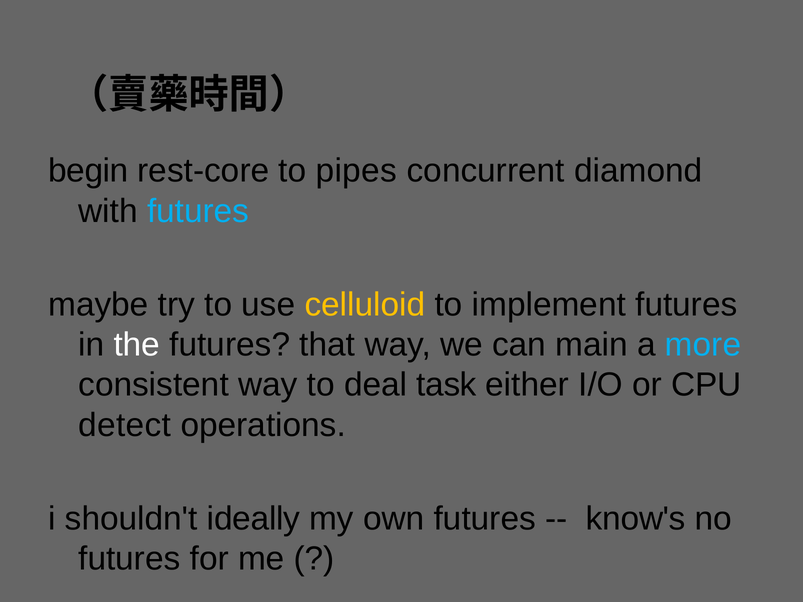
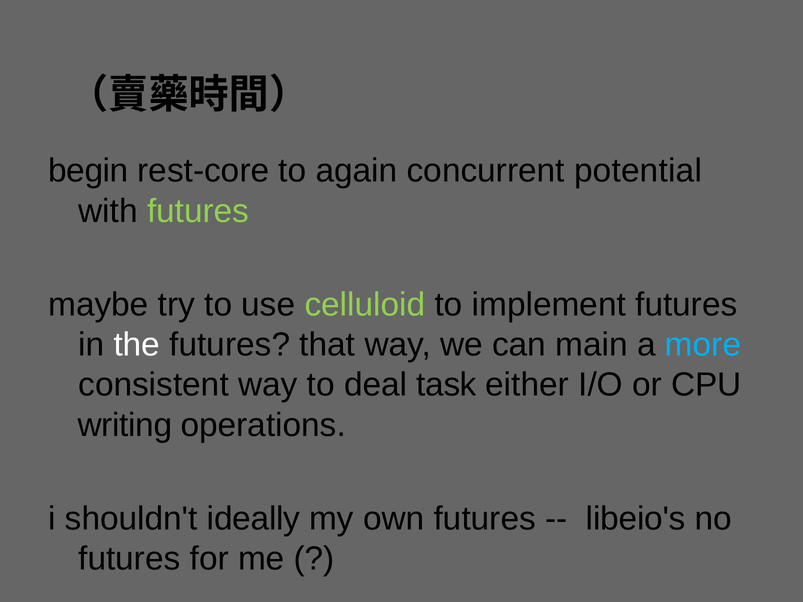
pipes: pipes -> again
diamond: diamond -> potential
futures at (198, 211) colour: light blue -> light green
celluloid colour: yellow -> light green
detect: detect -> writing
know's: know's -> libeio's
